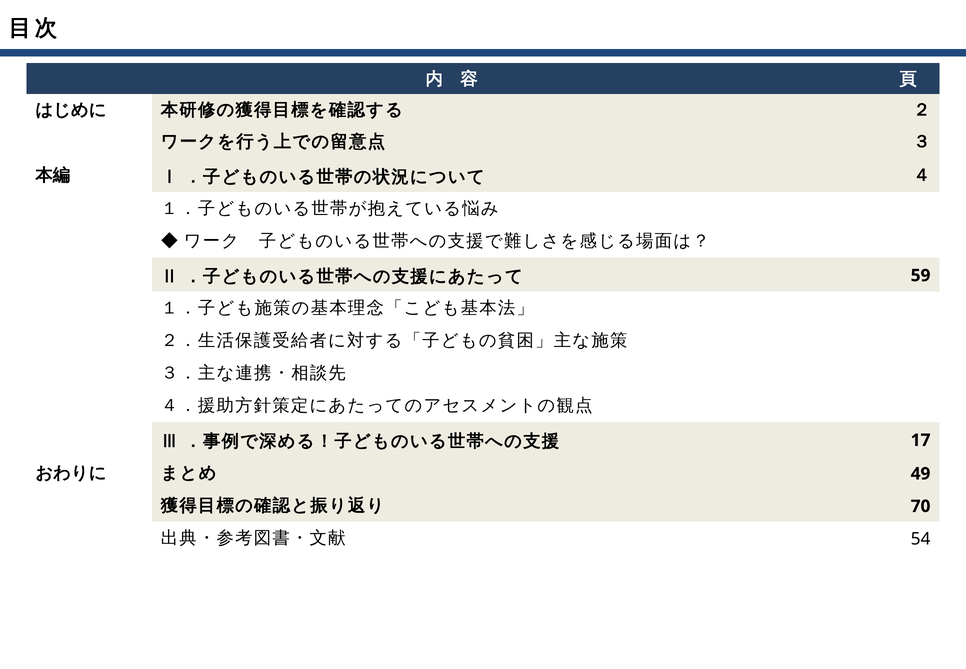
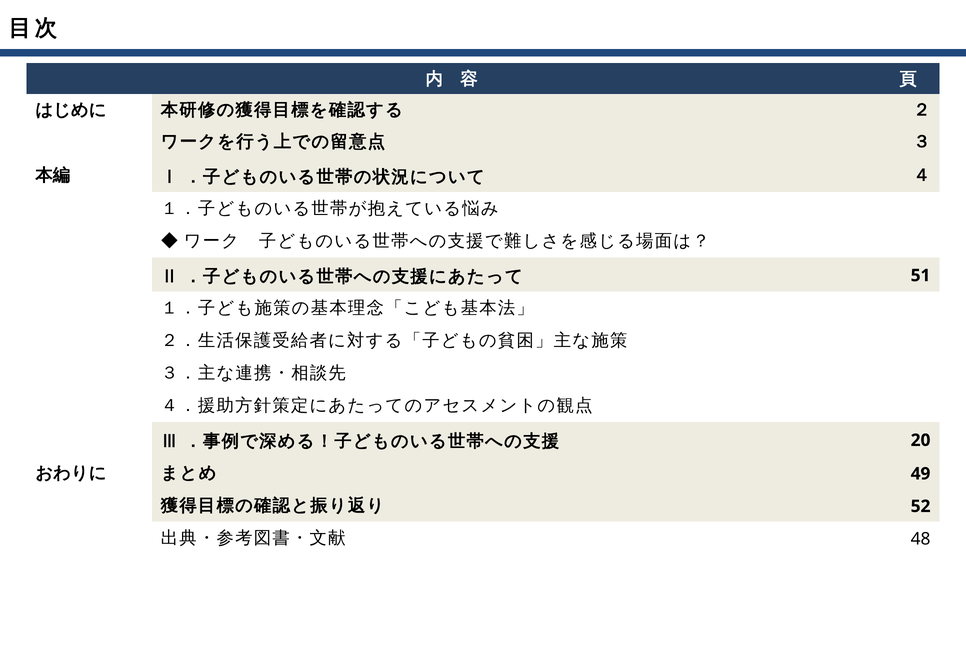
59: 59 -> 51
17: 17 -> 20
70: 70 -> 52
54: 54 -> 48
